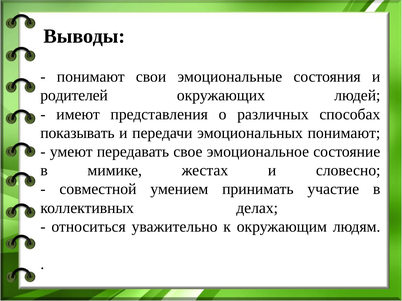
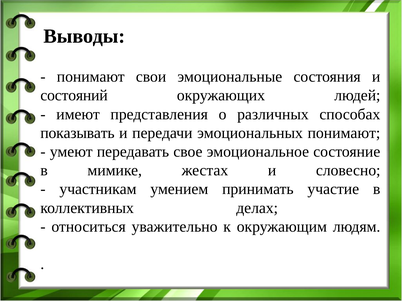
родителей: родителей -> состояний
совместной: совместной -> участникам
